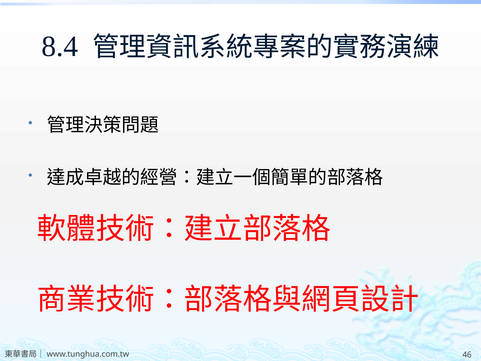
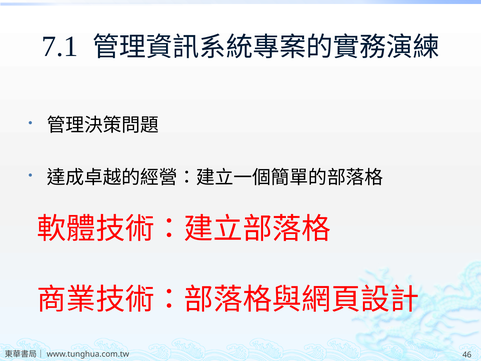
8.4: 8.4 -> 7.1
